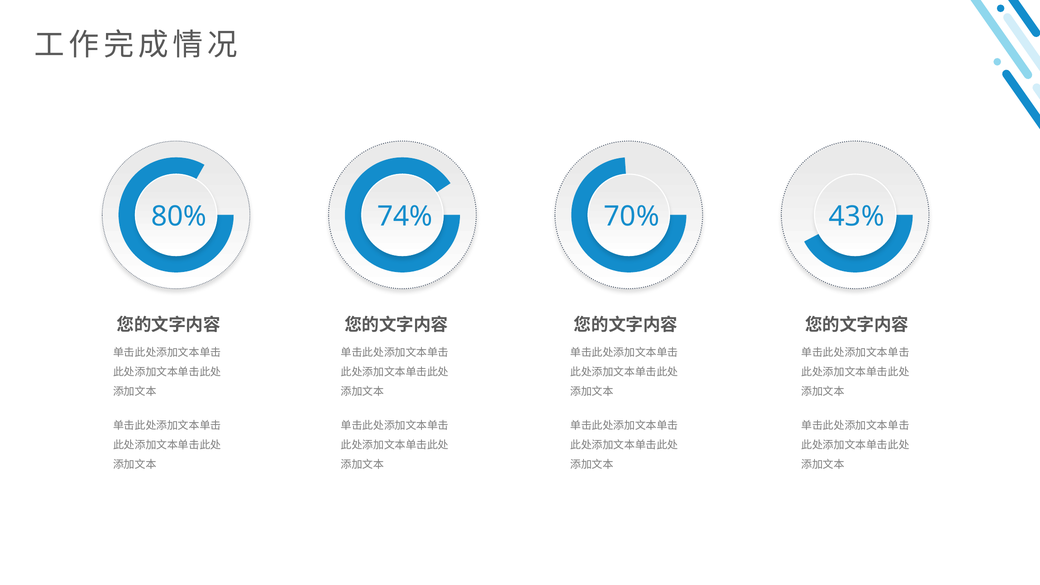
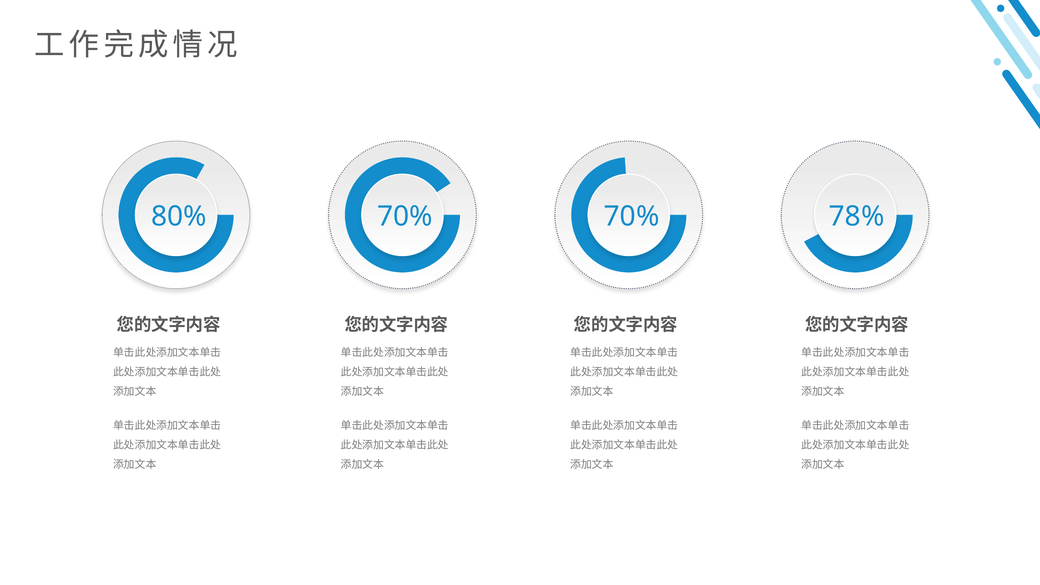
80% 74%: 74% -> 70%
43%: 43% -> 78%
